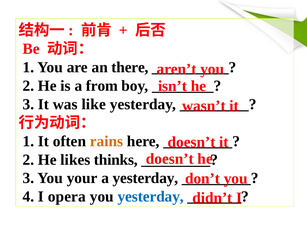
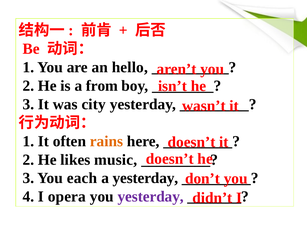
there: there -> hello
like: like -> city
thinks: thinks -> music
your: your -> each
yesterday at (151, 196) colour: blue -> purple
